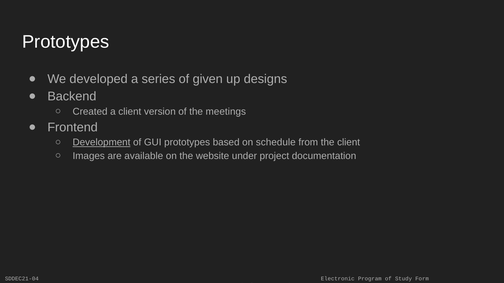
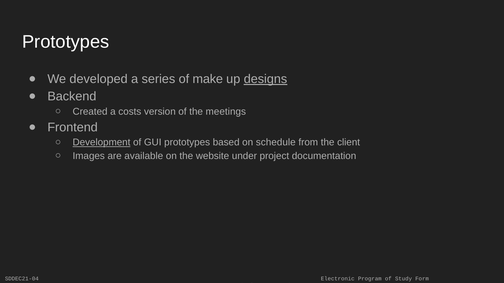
given: given -> make
designs underline: none -> present
a client: client -> costs
